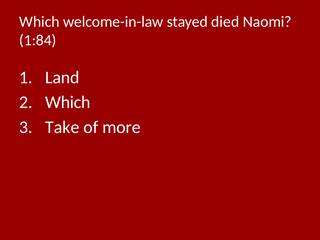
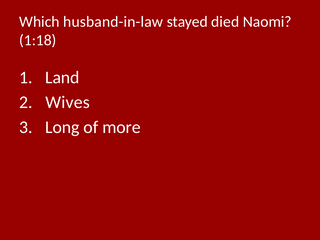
welcome-in-law: welcome-in-law -> husband-in-law
1:84: 1:84 -> 1:18
Which at (68, 102): Which -> Wives
Take: Take -> Long
